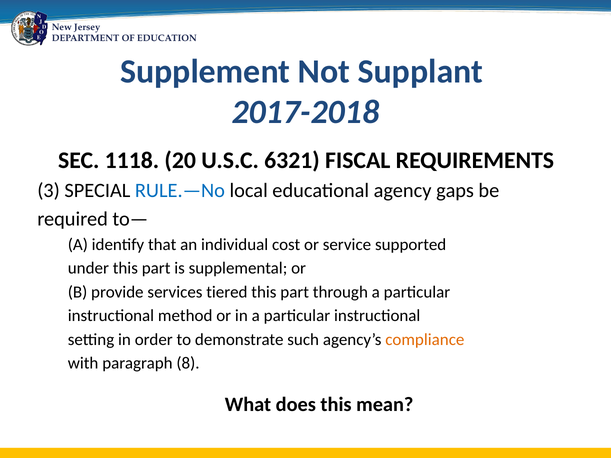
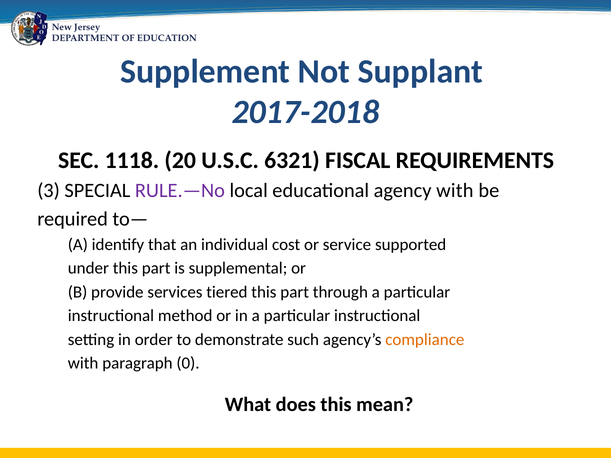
RULE.—No colour: blue -> purple
agency gaps: gaps -> with
8: 8 -> 0
